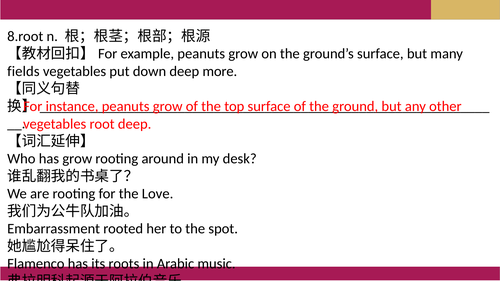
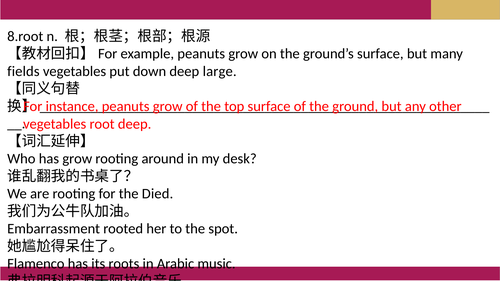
more: more -> large
Love: Love -> Died
